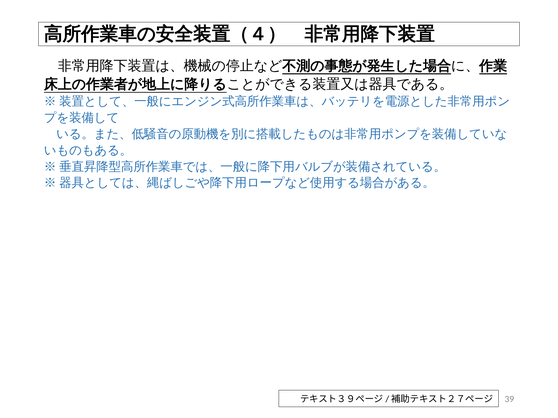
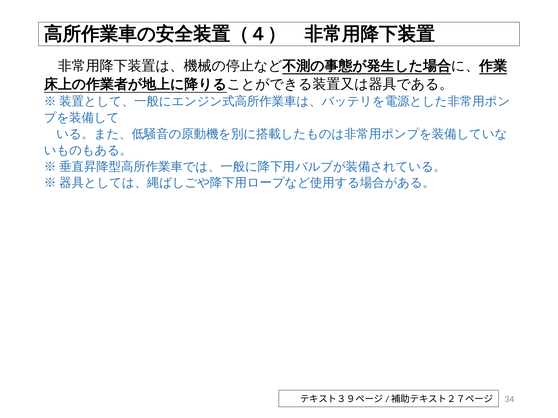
39: 39 -> 34
